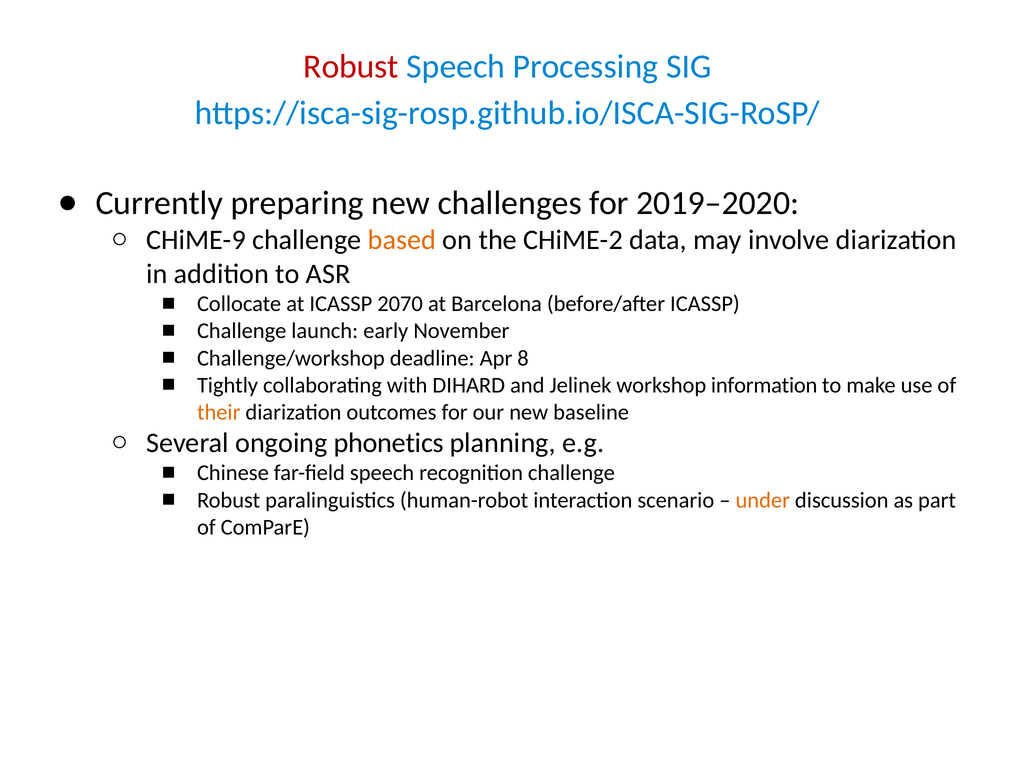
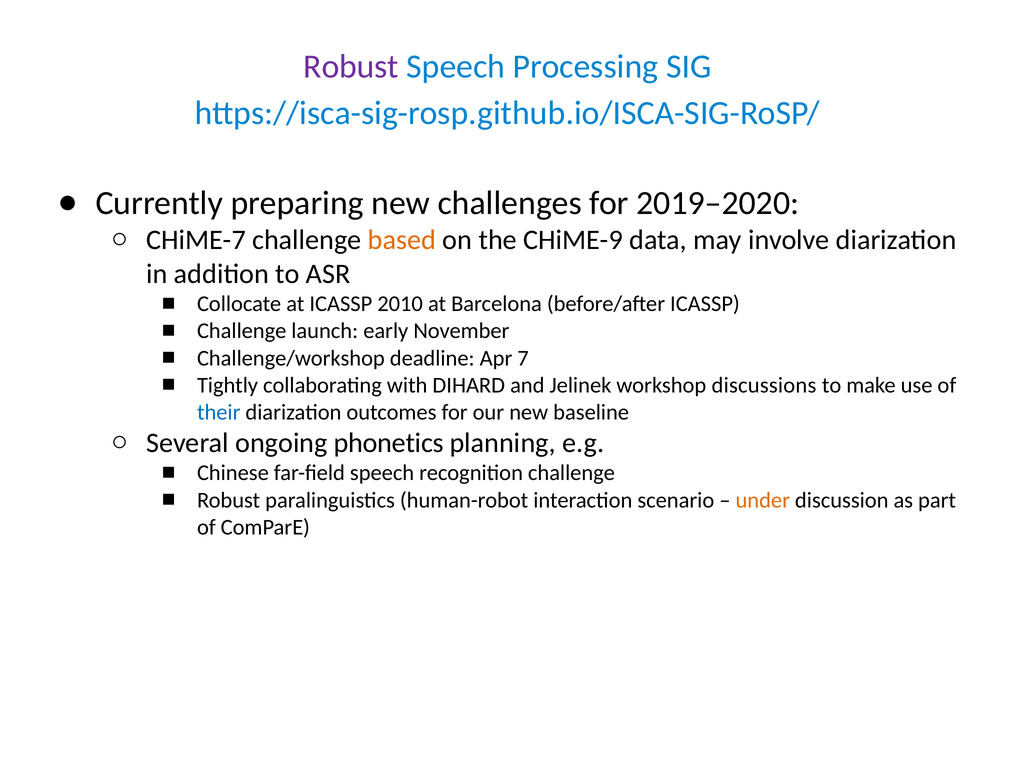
Robust at (351, 66) colour: red -> purple
CHiME-9: CHiME-9 -> CHiME-7
CHiME-2: CHiME-2 -> CHiME-9
2070: 2070 -> 2010
8: 8 -> 7
information: information -> discussions
their colour: orange -> blue
